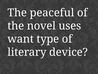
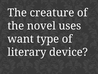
peaceful: peaceful -> creature
